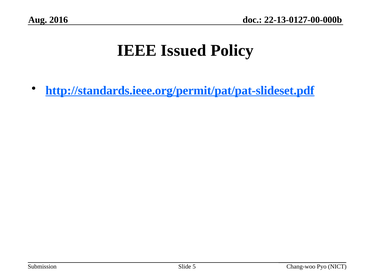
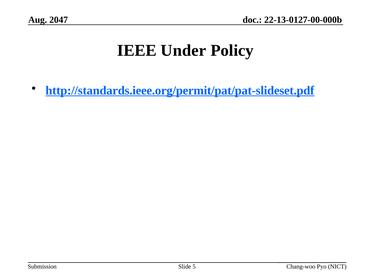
2016: 2016 -> 2047
Issued: Issued -> Under
